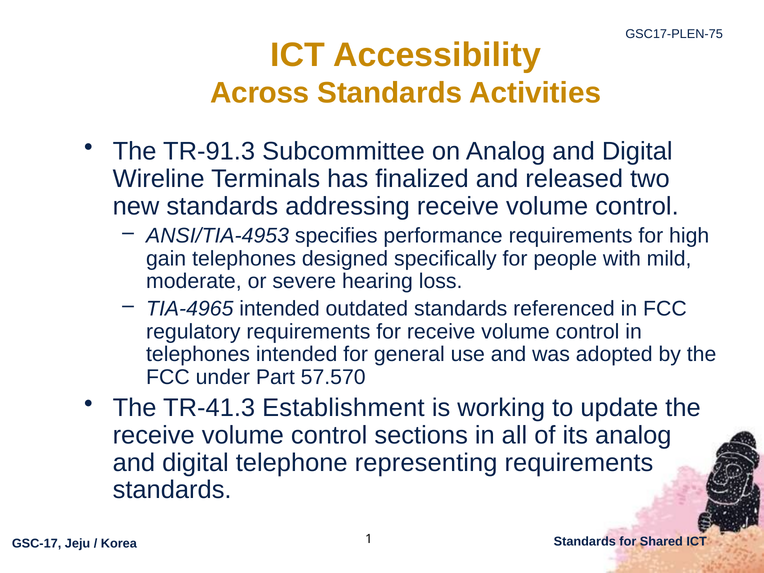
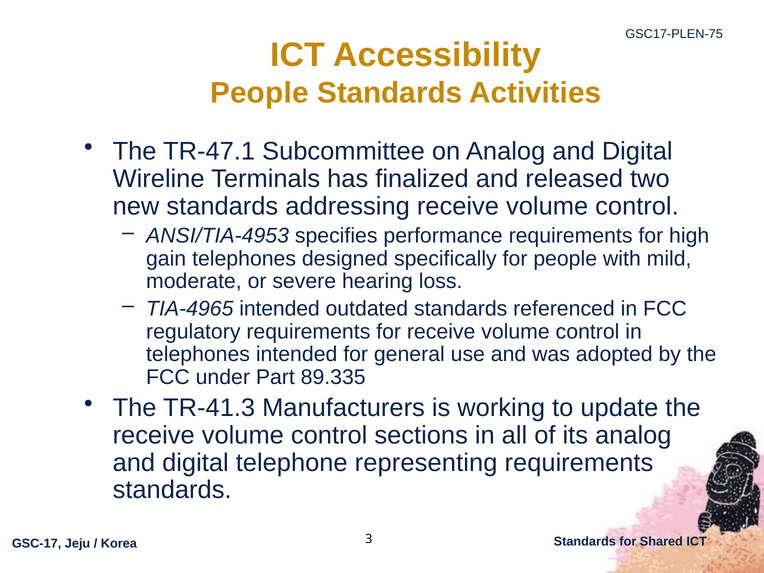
Across at (260, 93): Across -> People
TR-91.3: TR-91.3 -> TR-47.1
57.570: 57.570 -> 89.335
Establishment: Establishment -> Manufacturers
1: 1 -> 3
